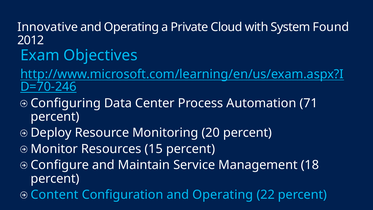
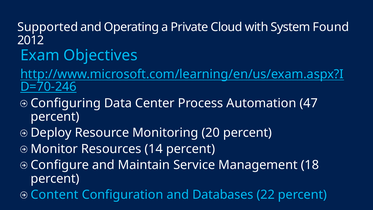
Innovative: Innovative -> Supported
71: 71 -> 47
15: 15 -> 14
Configuration and Operating: Operating -> Databases
